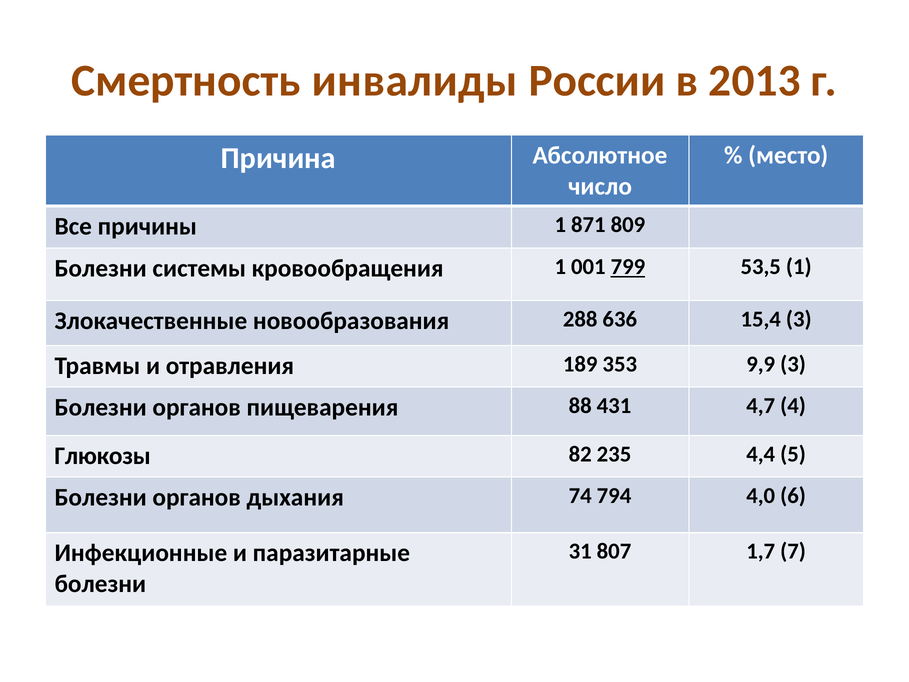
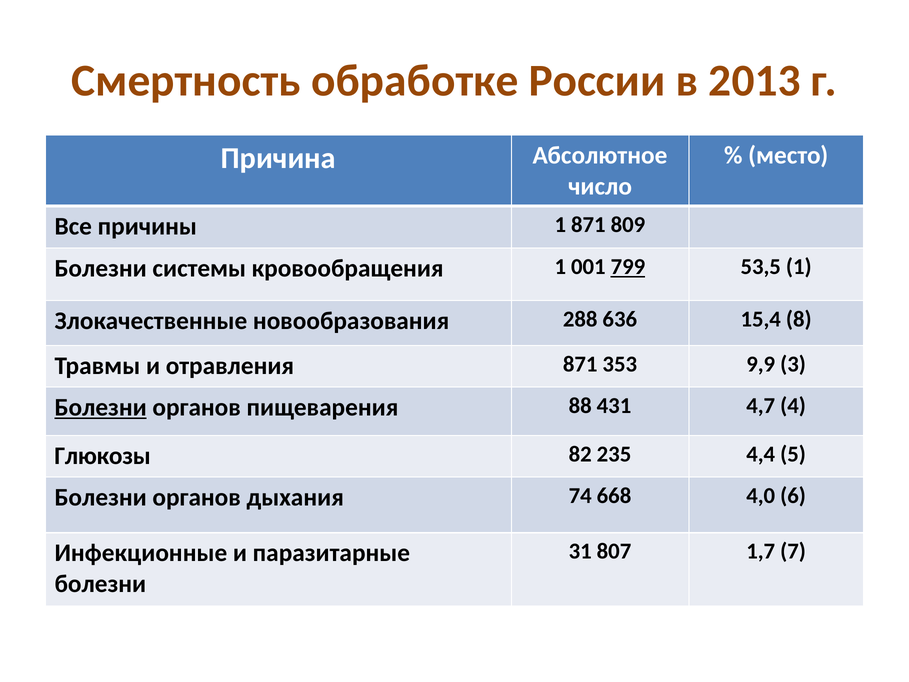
инвалиды: инвалиды -> обработке
15,4 3: 3 -> 8
отравления 189: 189 -> 871
Болезни at (101, 407) underline: none -> present
794: 794 -> 668
